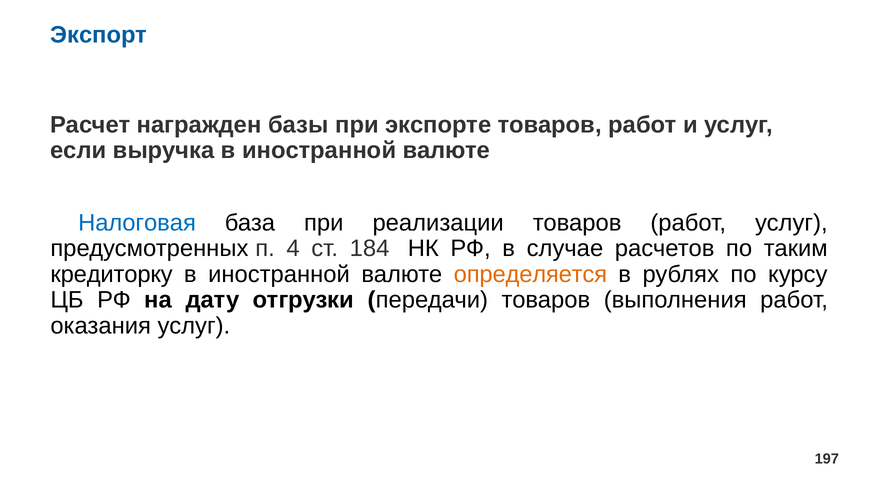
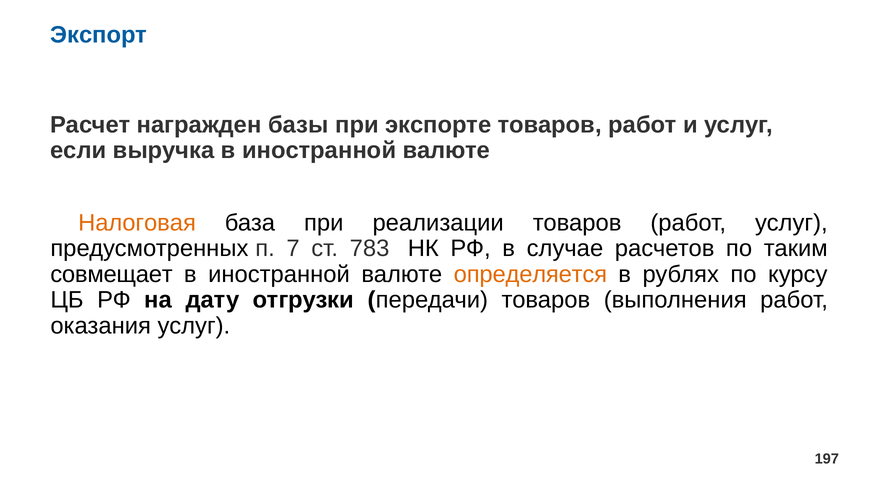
Налоговая colour: blue -> orange
4: 4 -> 7
184: 184 -> 783
кредиторку: кредиторку -> совмещает
